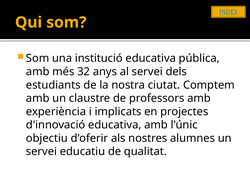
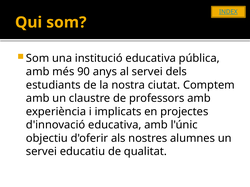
32: 32 -> 90
